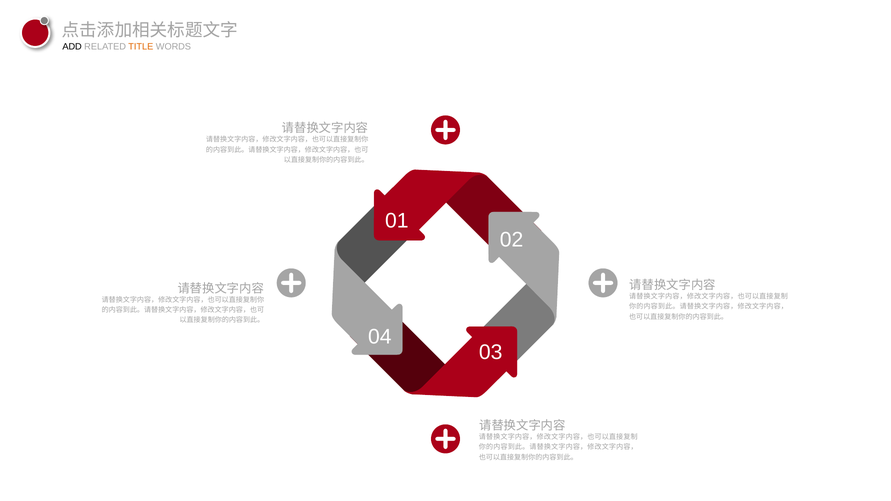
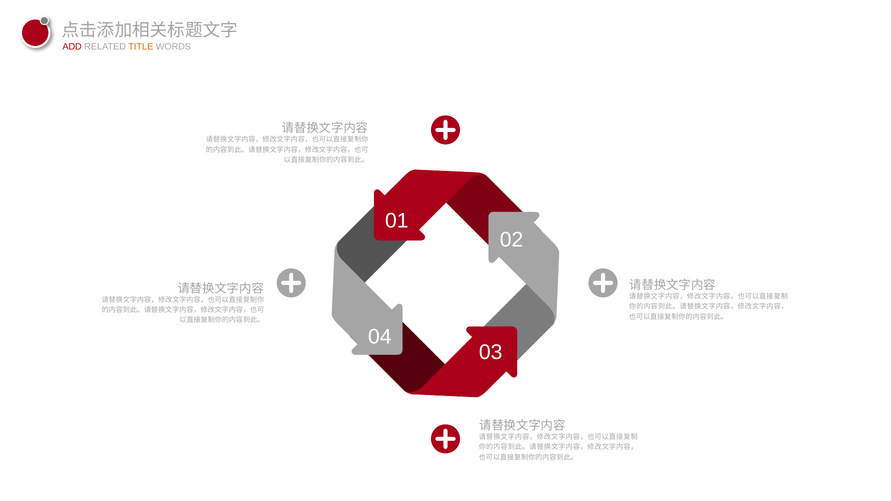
ADD colour: black -> red
